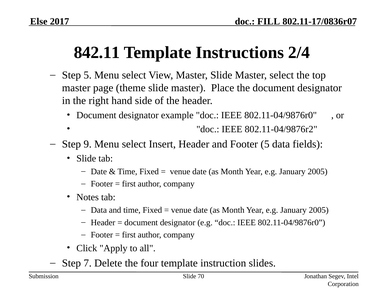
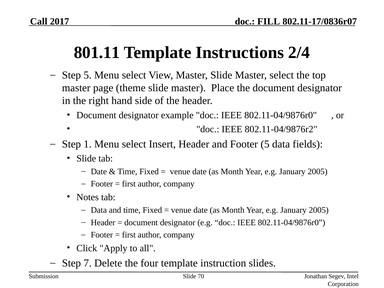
Else: Else -> Call
842.11: 842.11 -> 801.11
9: 9 -> 1
